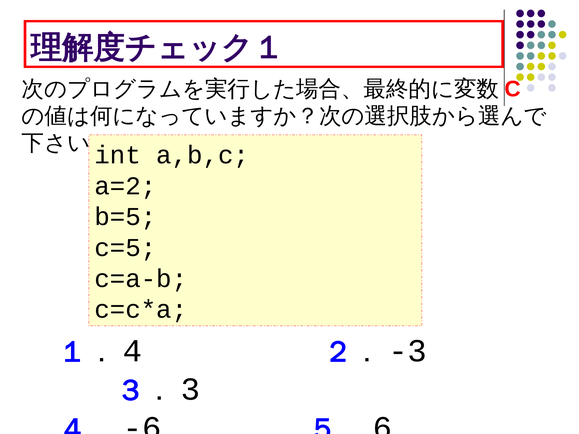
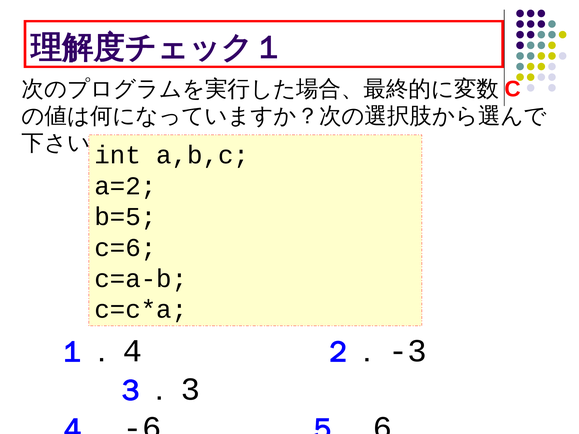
c=5: c=5 -> c=6
